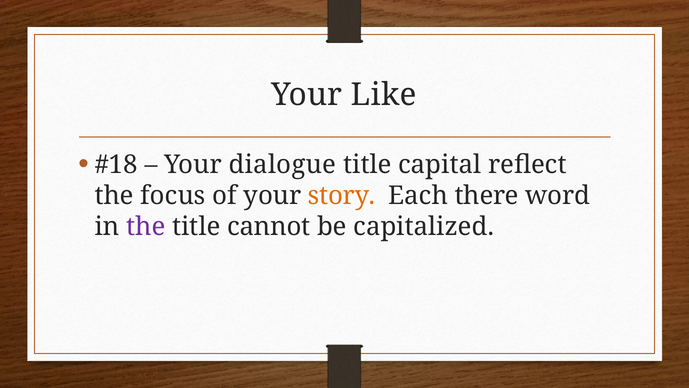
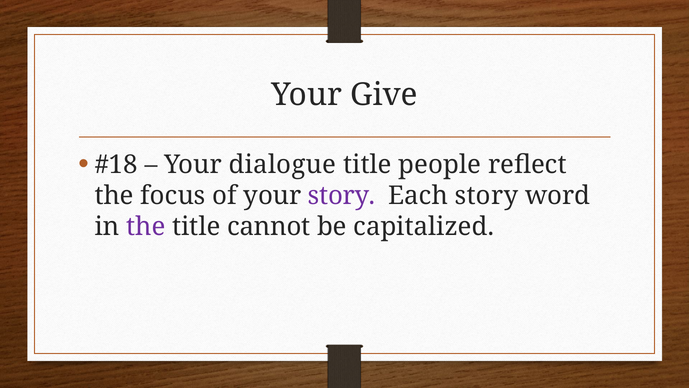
Like: Like -> Give
capital: capital -> people
story at (342, 195) colour: orange -> purple
Each there: there -> story
